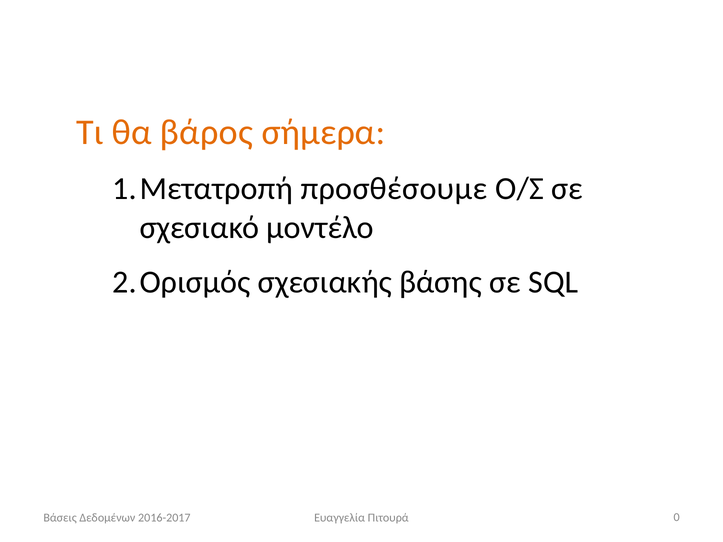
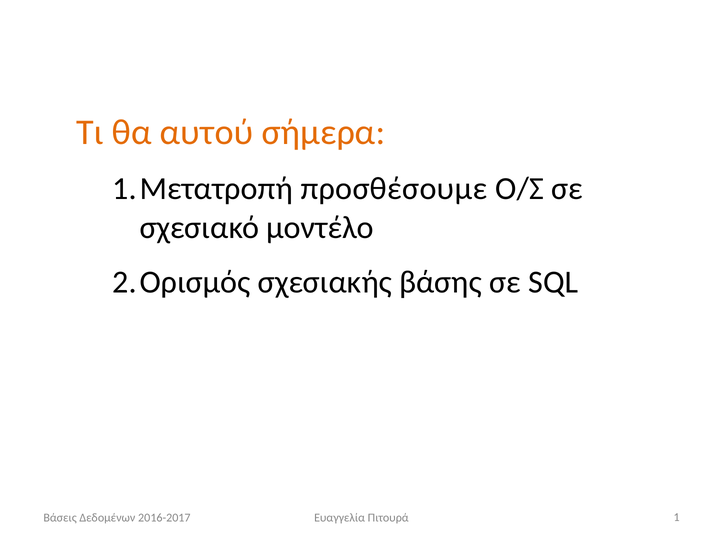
βάρος: βάρος -> αυτού
0: 0 -> 1
